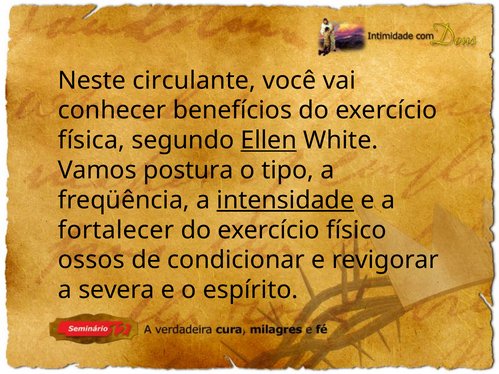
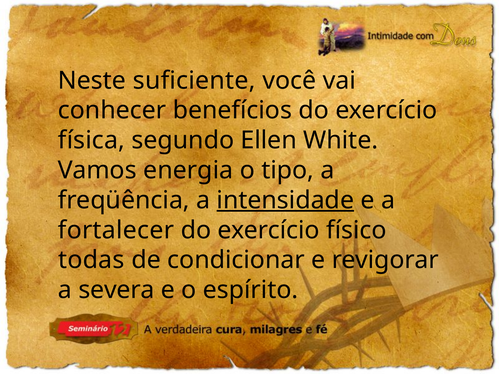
circulante: circulante -> suficiente
Ellen underline: present -> none
postura: postura -> energia
ossos: ossos -> todas
